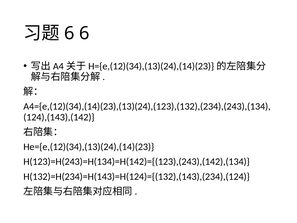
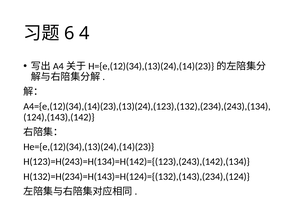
6 at (84, 33): 6 -> 4
